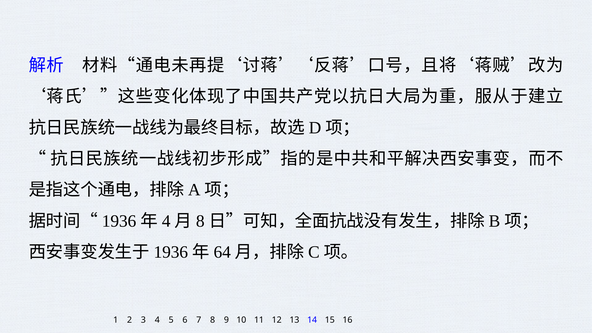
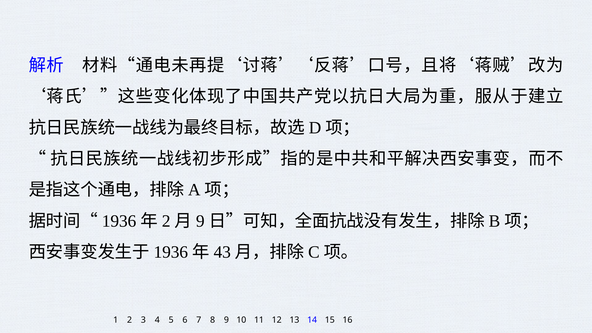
4 at (166, 221): 4 -> 2
8 at (200, 221): 8 -> 9
64: 64 -> 43
